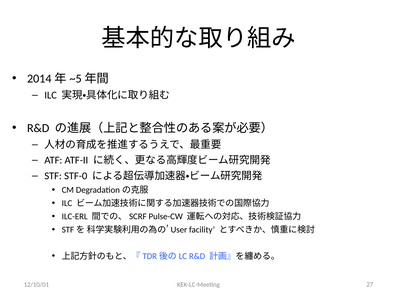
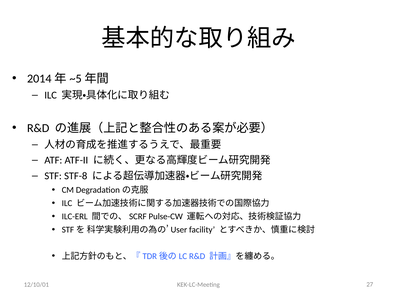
STF-0: STF-0 -> STF-8
